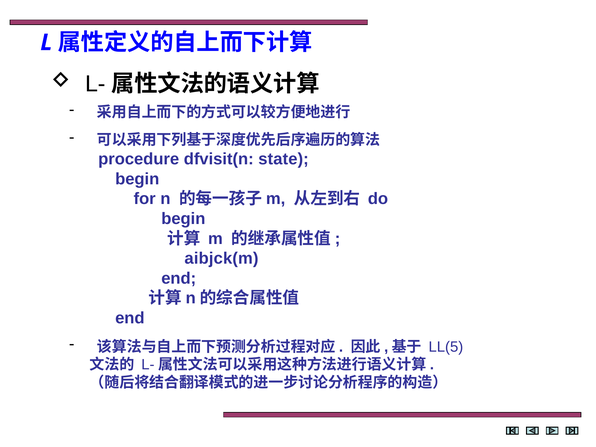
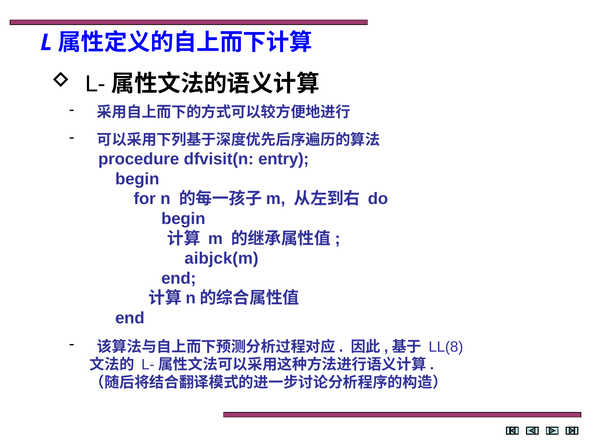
state: state -> entry
LL(5: LL(5 -> LL(8
